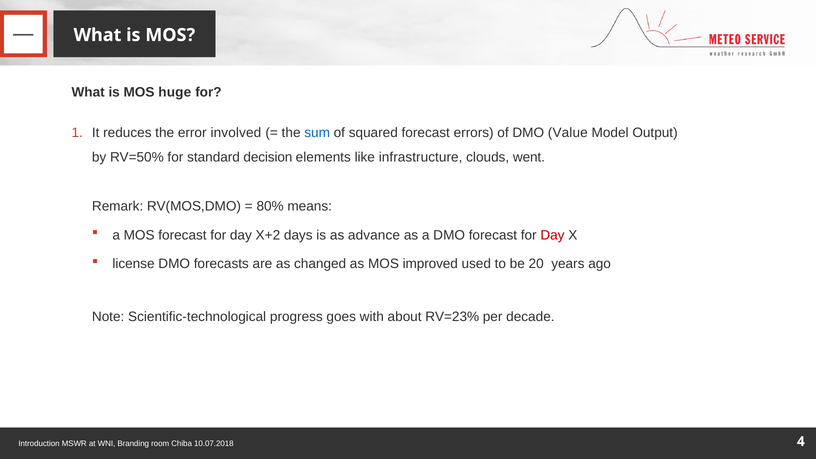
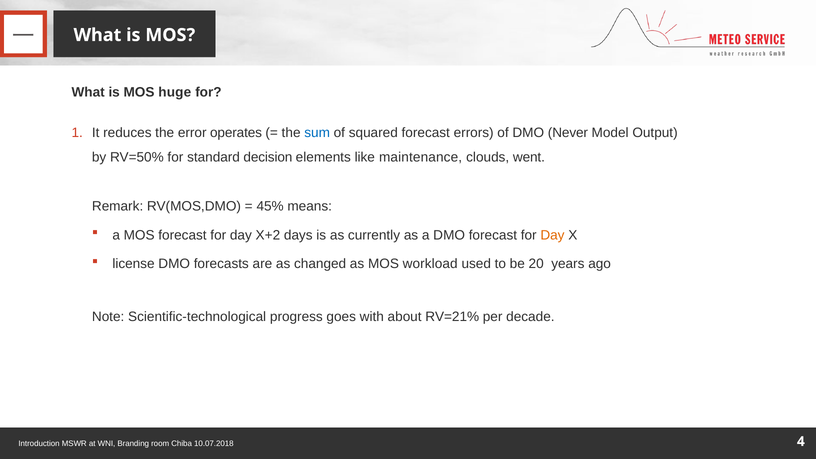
involved: involved -> operates
Value: Value -> Never
infrastructure: infrastructure -> maintenance
80%: 80% -> 45%
advance: advance -> currently
Day at (552, 235) colour: red -> orange
improved: improved -> workload
RV=23%: RV=23% -> RV=21%
